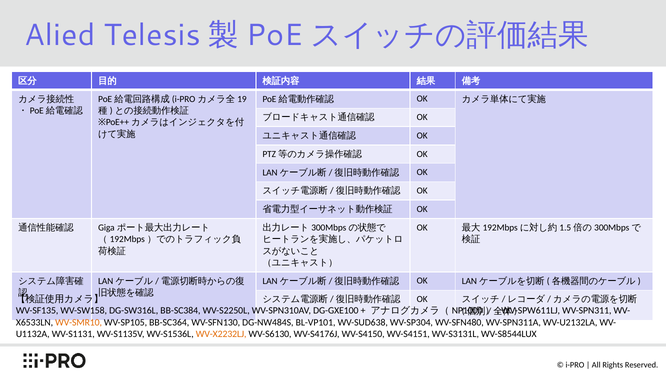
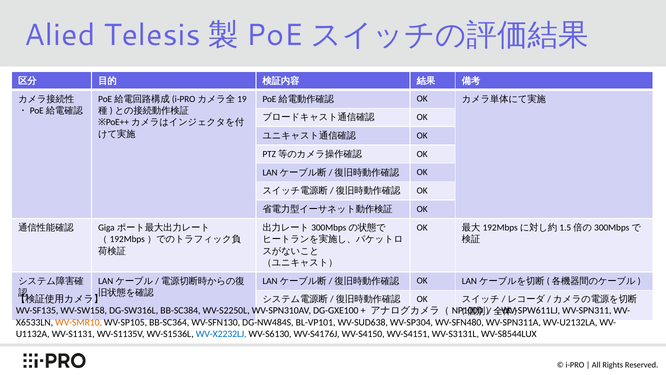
WV-X2232LJ colour: orange -> blue
